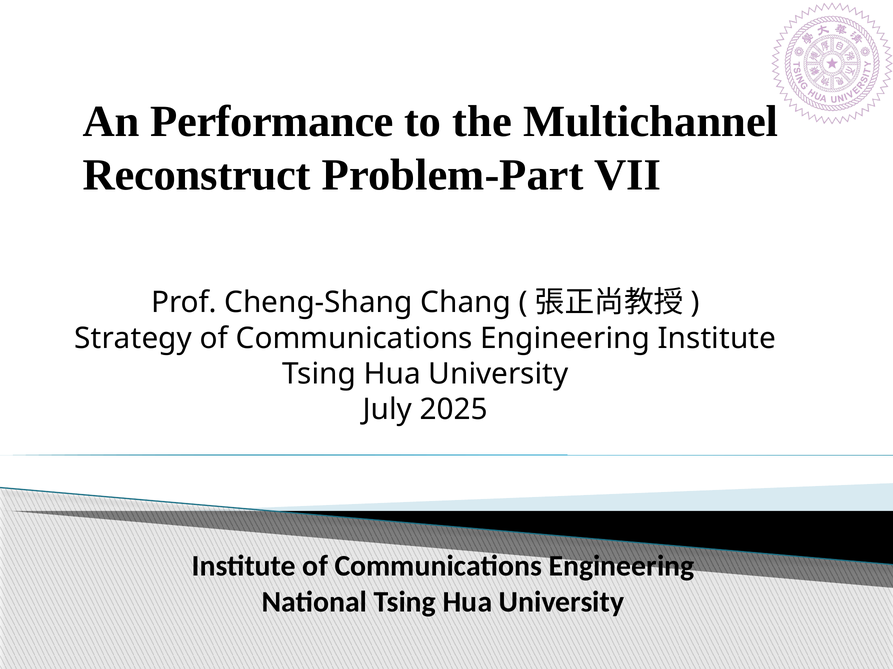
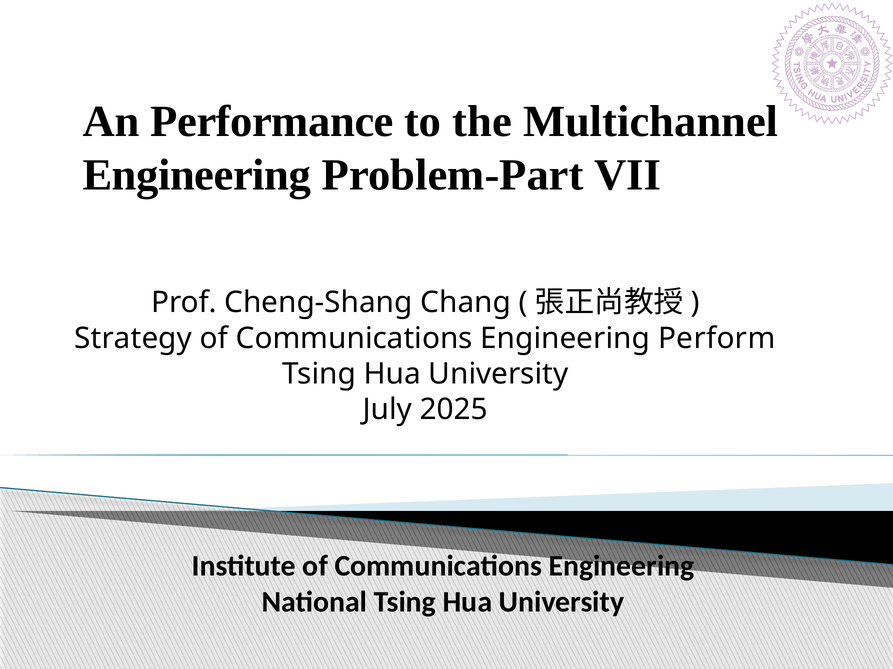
Reconstruct at (197, 175): Reconstruct -> Engineering
Engineering Institute: Institute -> Perform
